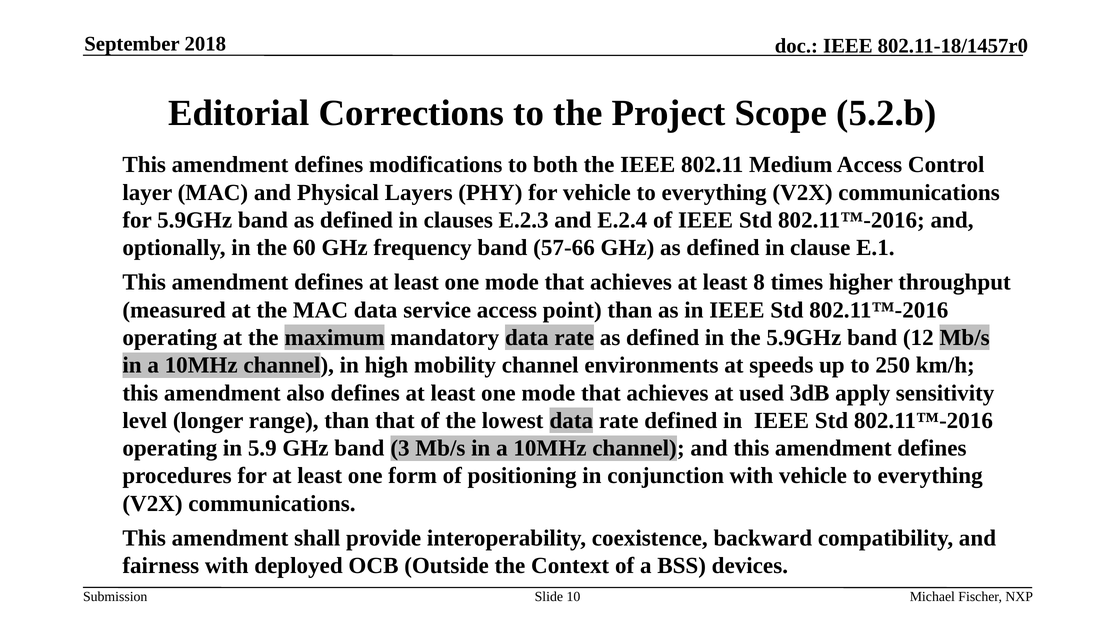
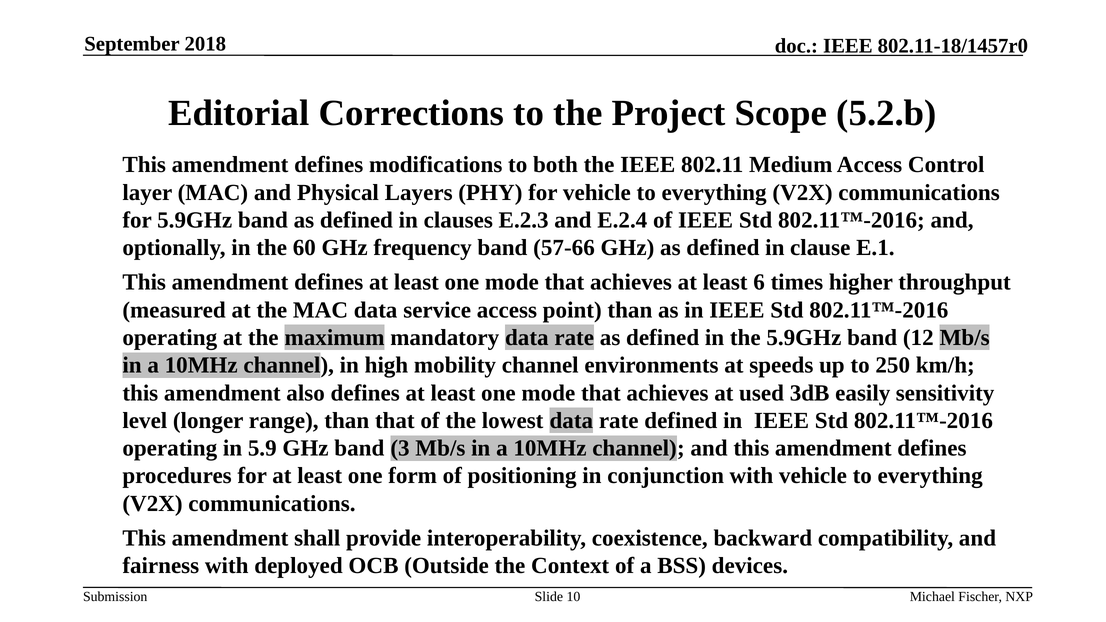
8: 8 -> 6
apply: apply -> easily
